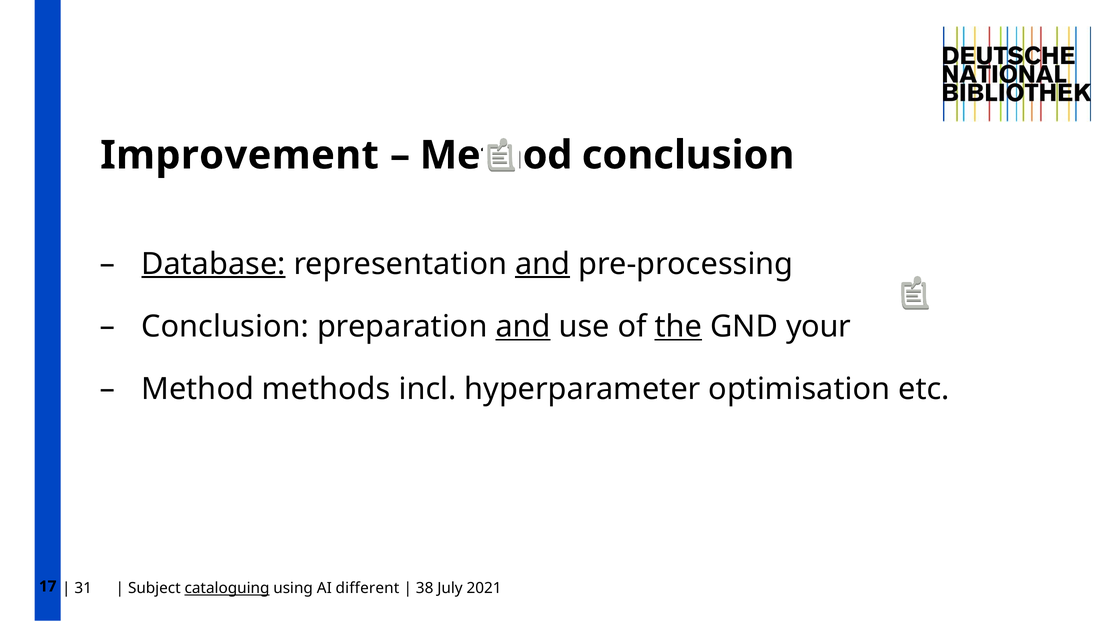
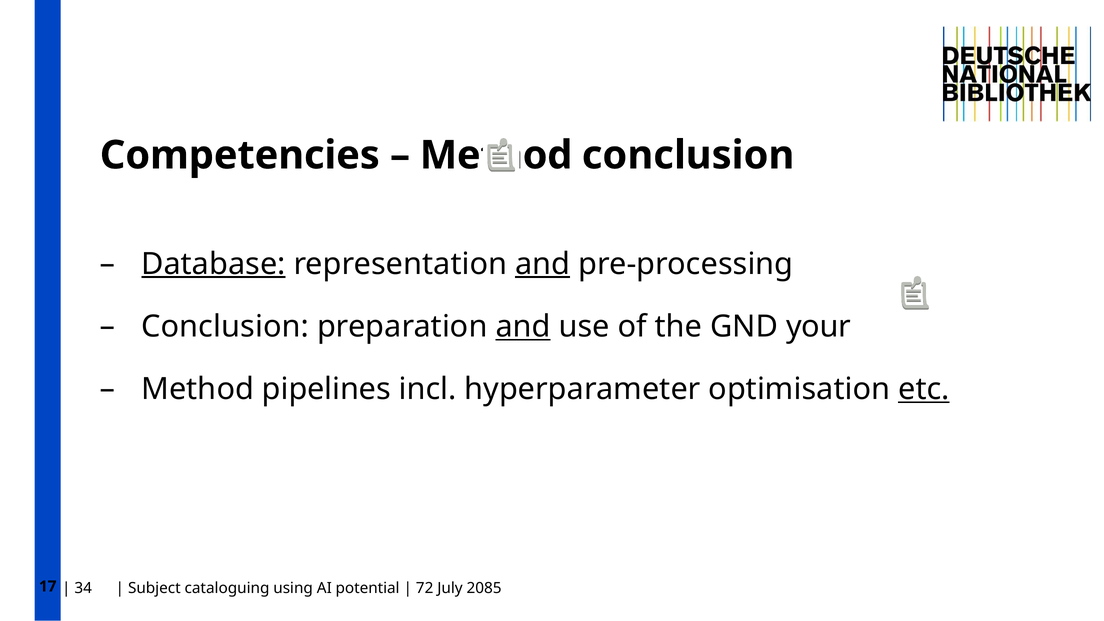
Improvement: Improvement -> Competencies
the underline: present -> none
methods: methods -> pipelines
etc underline: none -> present
31: 31 -> 34
cataloguing underline: present -> none
different: different -> potential
38: 38 -> 72
2021: 2021 -> 2085
